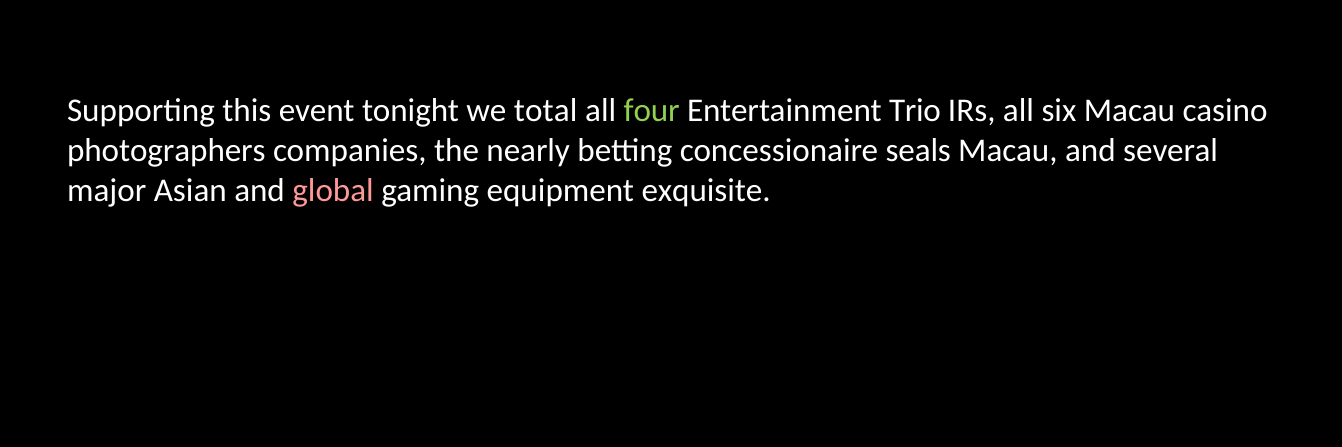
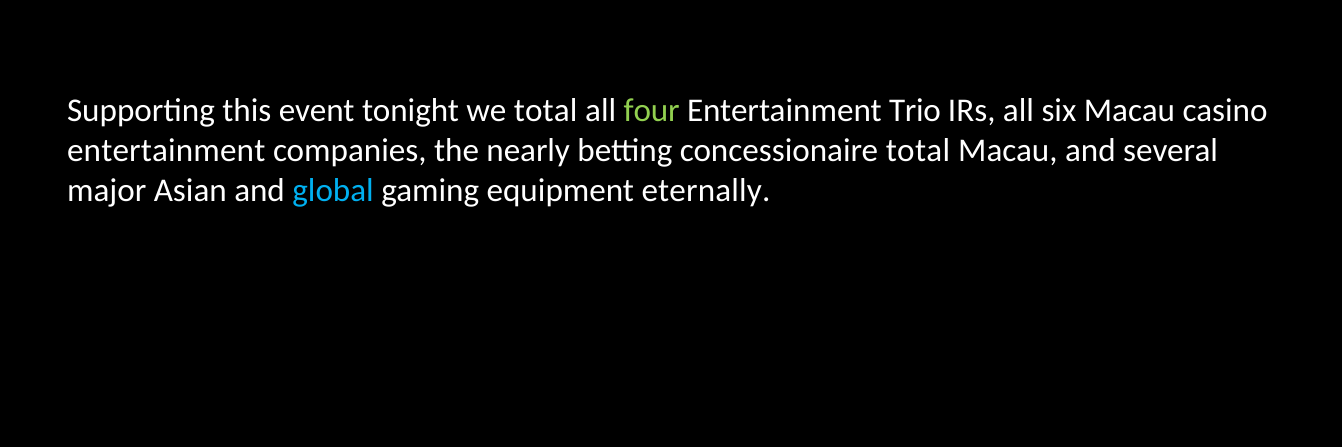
photographers at (166, 151): photographers -> entertainment
concessionaire seals: seals -> total
global colour: pink -> light blue
exquisite: exquisite -> eternally
